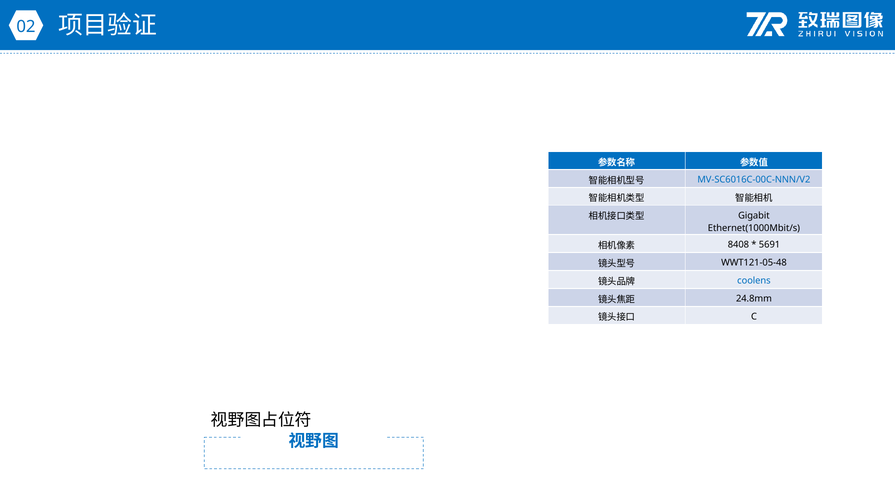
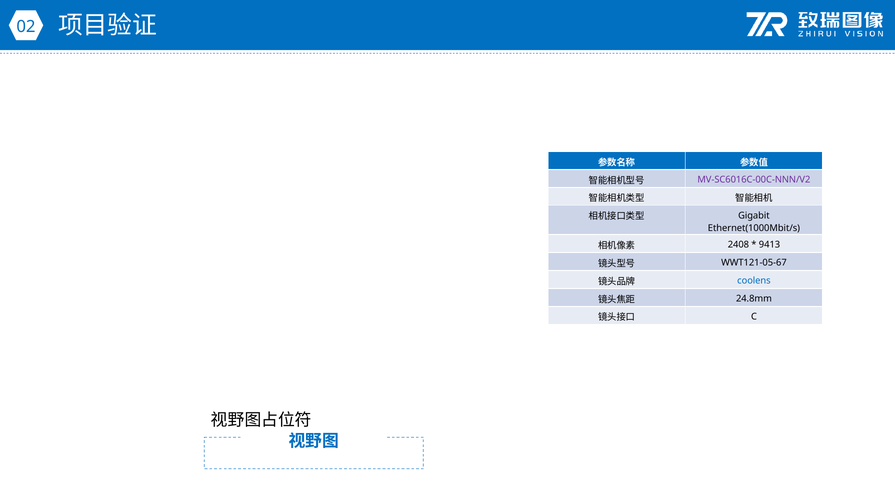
MV-SC6016C-00C-NNN/V2 colour: blue -> purple
8408: 8408 -> 2408
5691: 5691 -> 9413
WWT121-05-48: WWT121-05-48 -> WWT121-05-67
